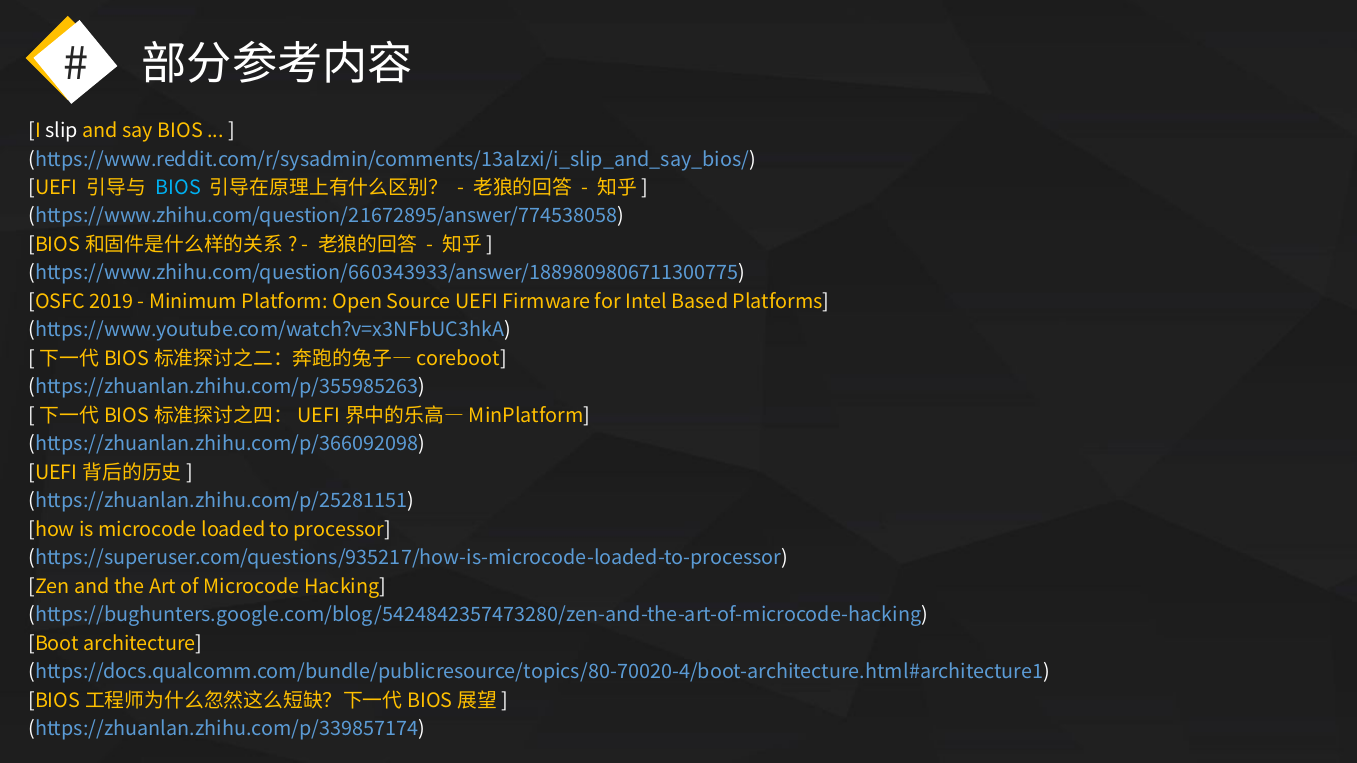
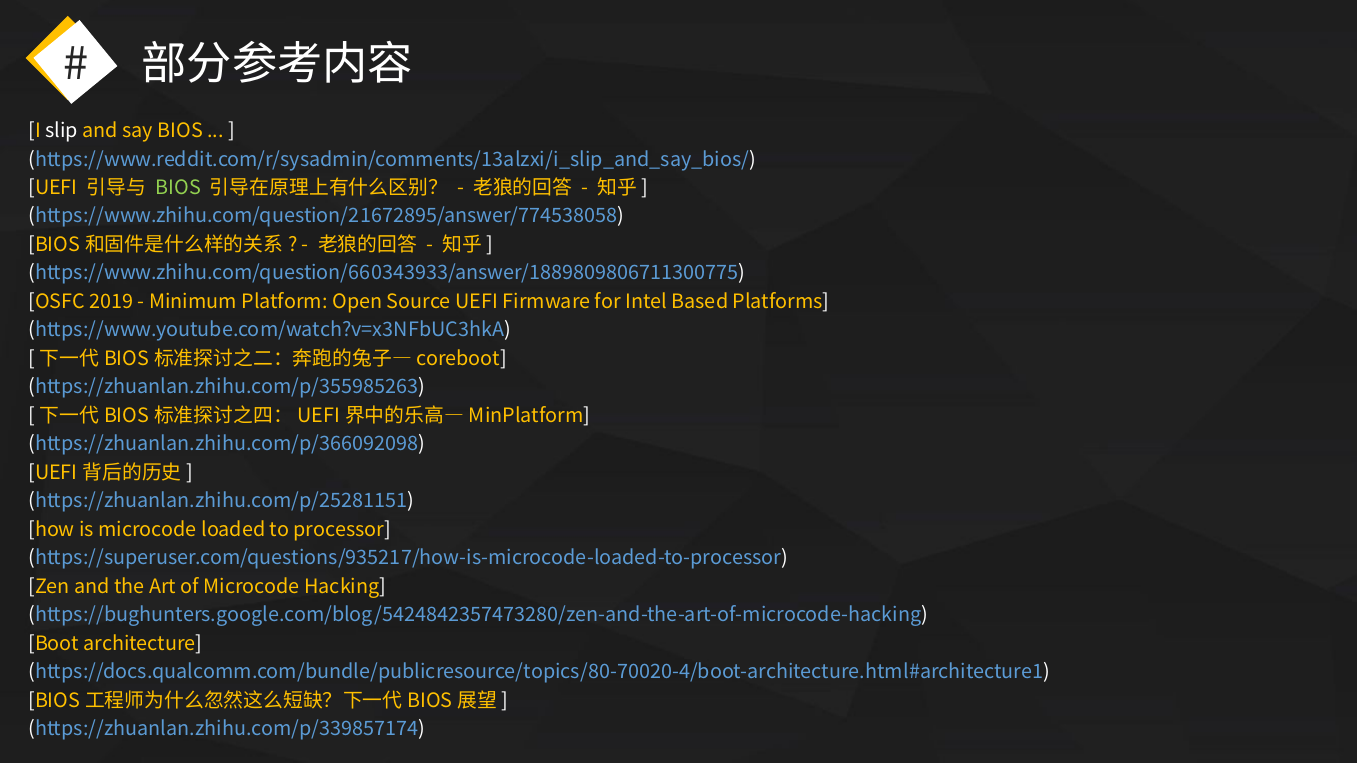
BIOS at (178, 188) colour: light blue -> light green
